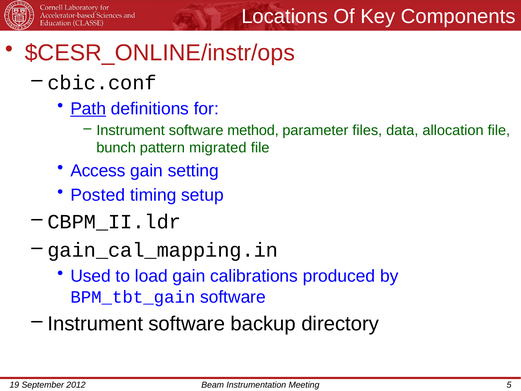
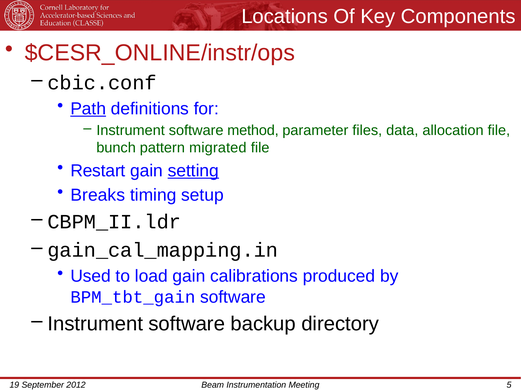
Access: Access -> Restart
setting underline: none -> present
Posted: Posted -> Breaks
